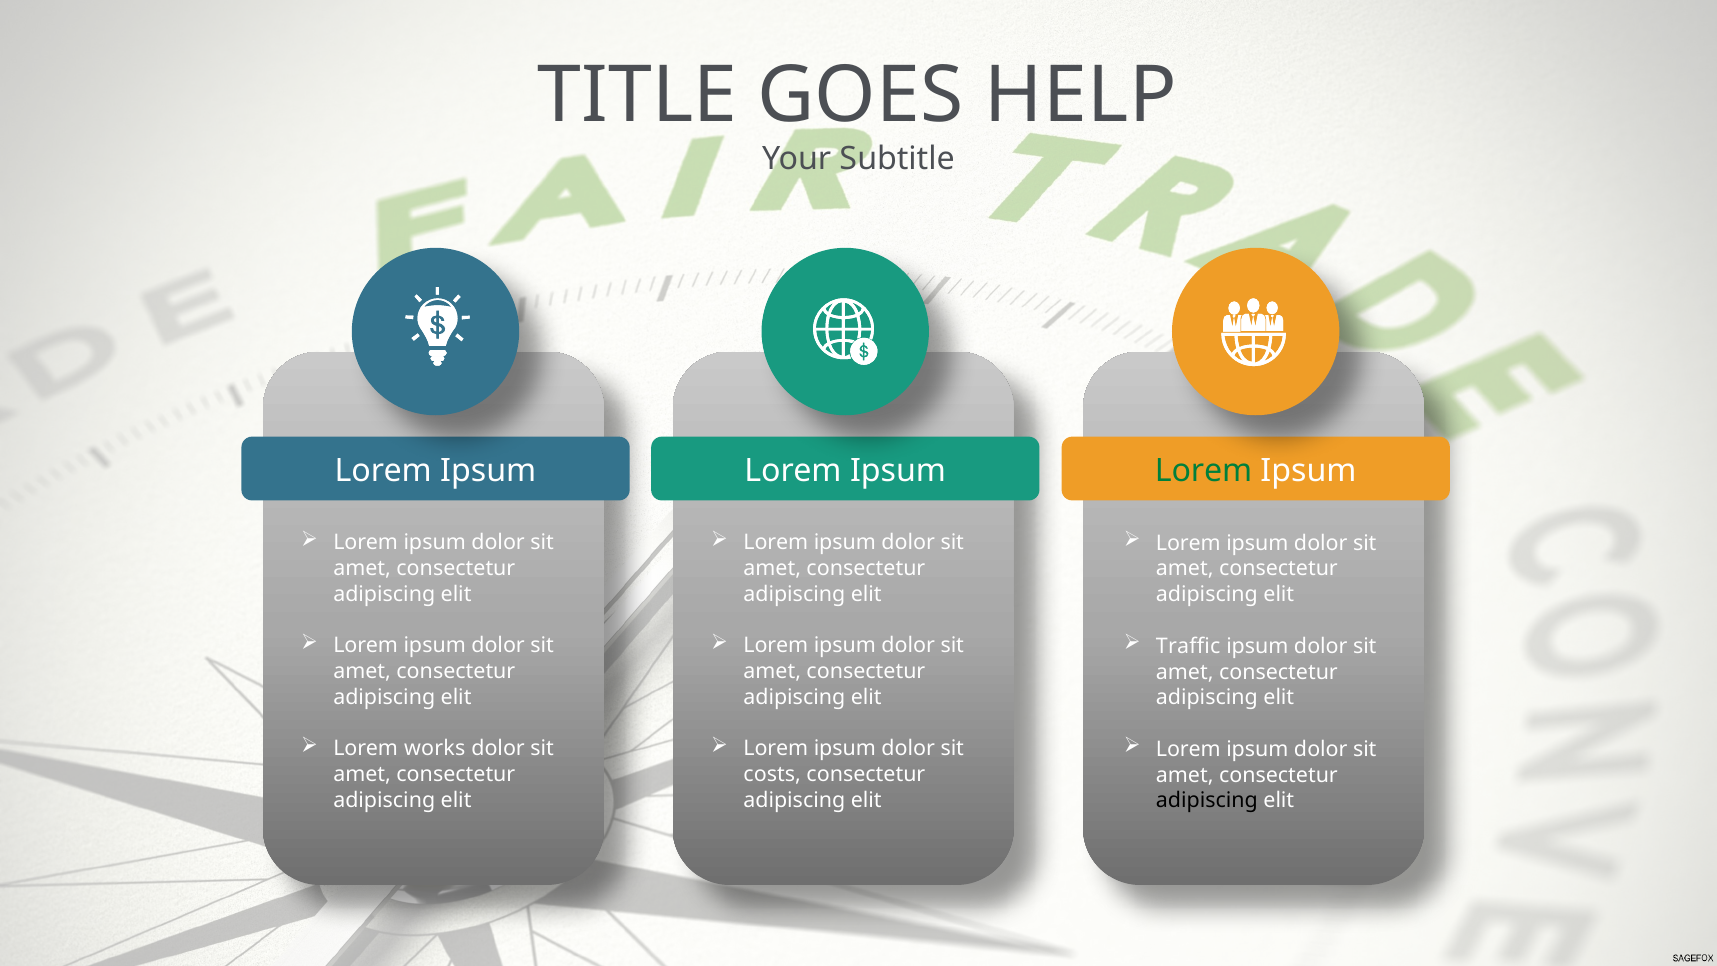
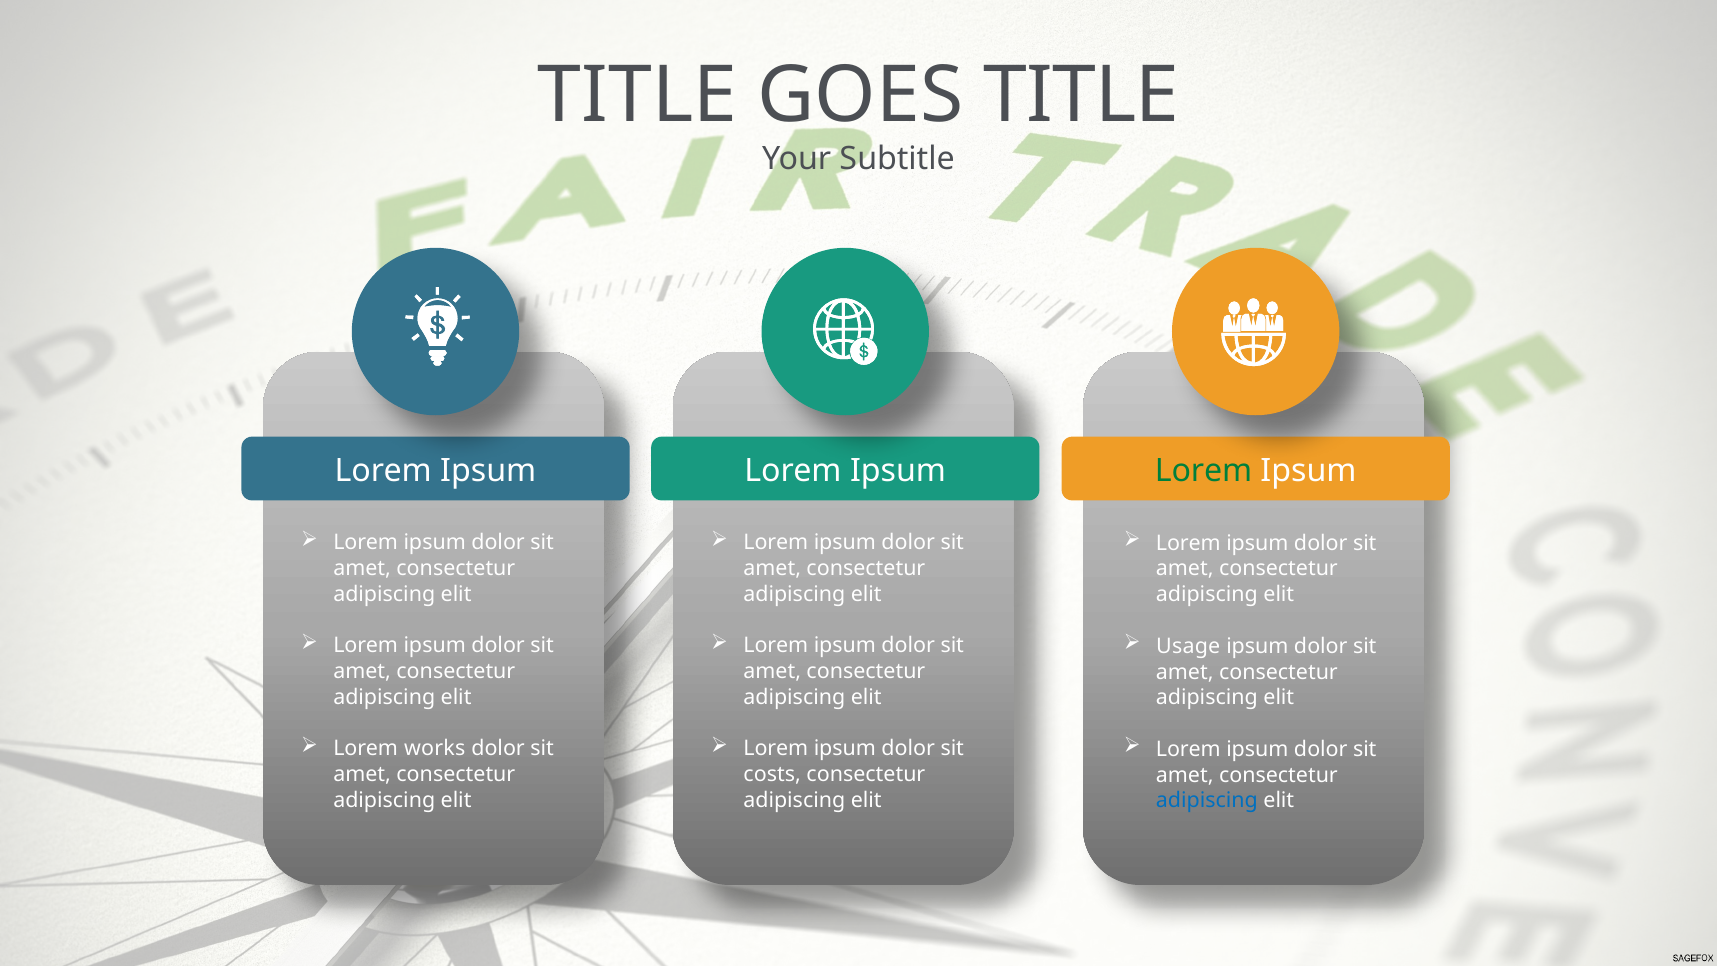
GOES HELP: HELP -> TITLE
Traffic: Traffic -> Usage
adipiscing at (1207, 801) colour: black -> blue
